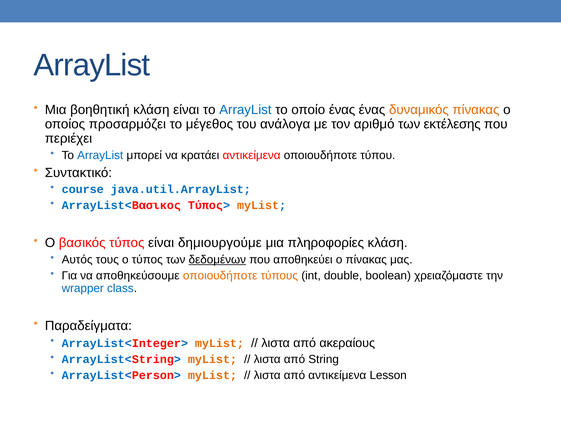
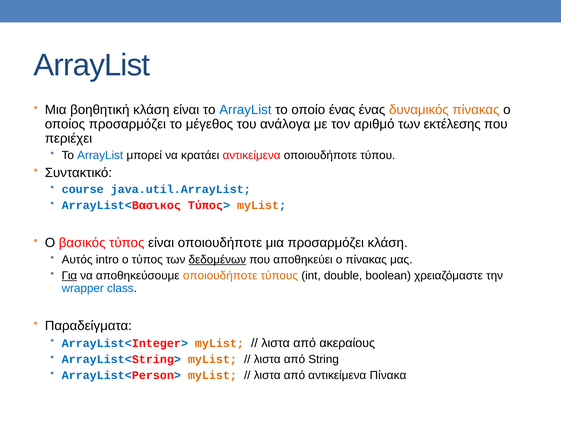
είναι δημιουργούμε: δημιουργούμε -> οποιουδήποτε
μια πληροφορίες: πληροφορίες -> προσαρμόζει
τους: τους -> intro
Για underline: none -> present
Lesson: Lesson -> Πίνακα
